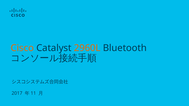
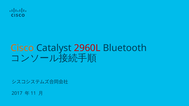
2960L colour: orange -> red
